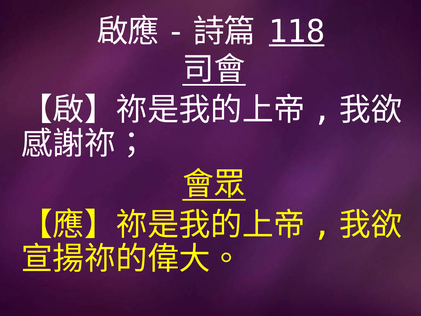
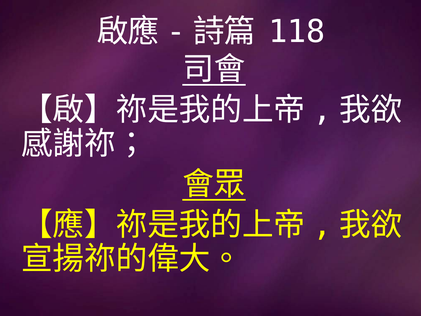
118 underline: present -> none
